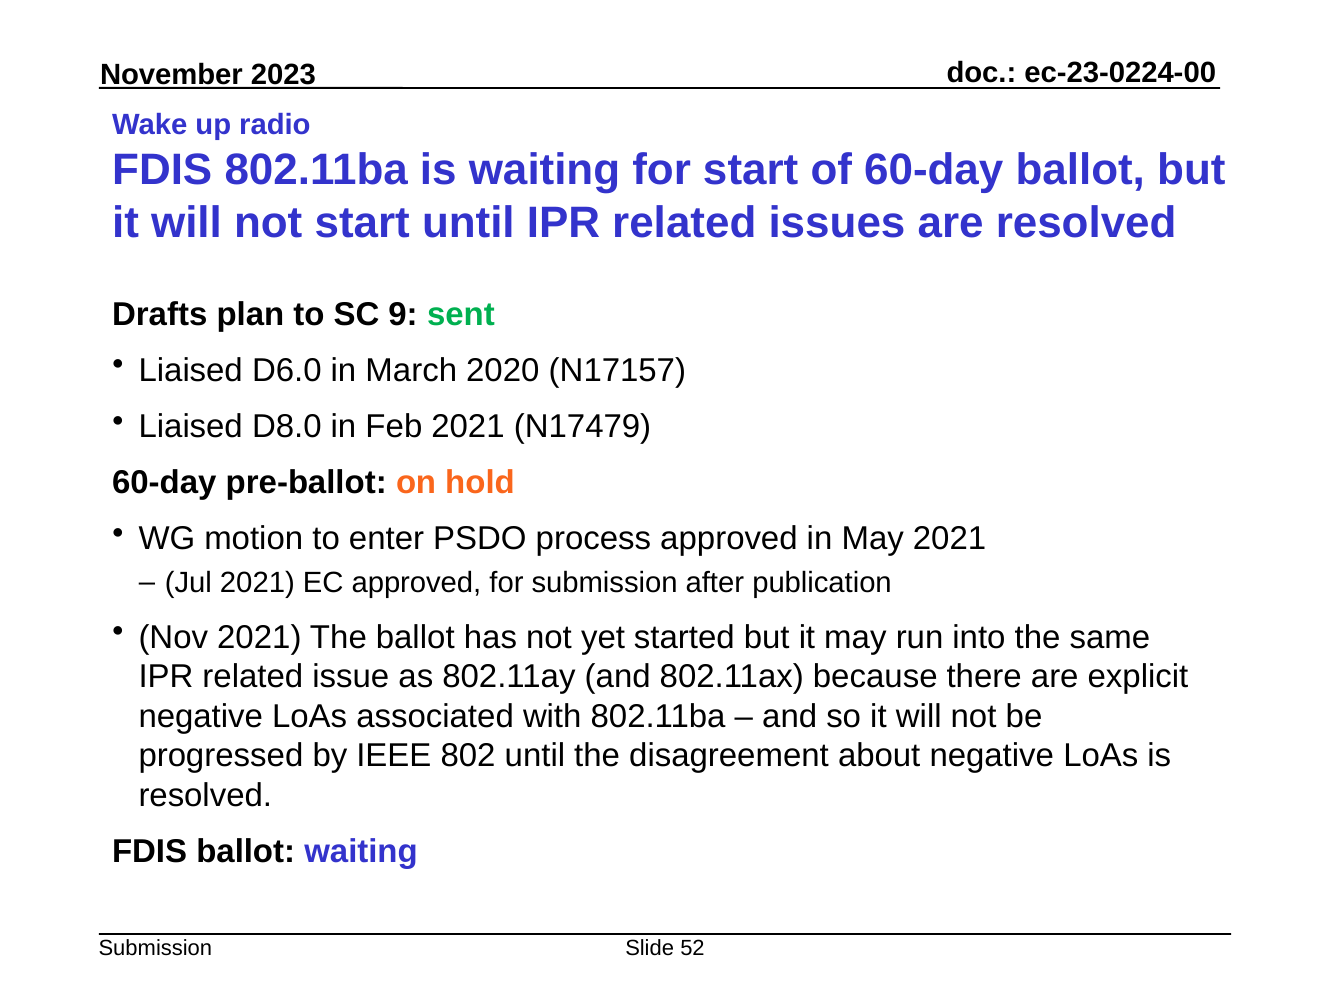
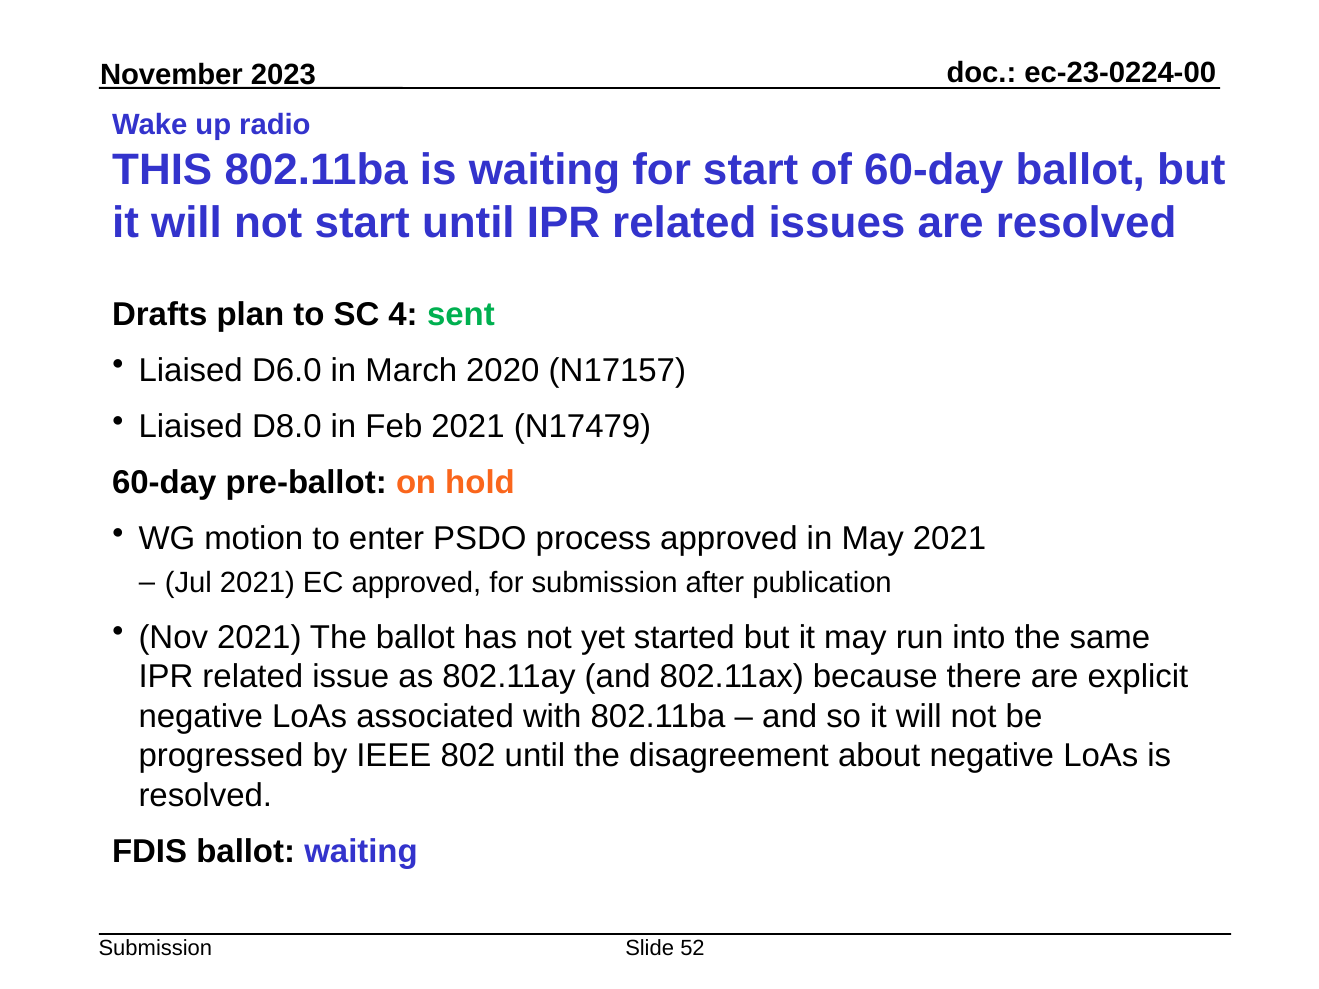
FDIS at (162, 170): FDIS -> THIS
9: 9 -> 4
